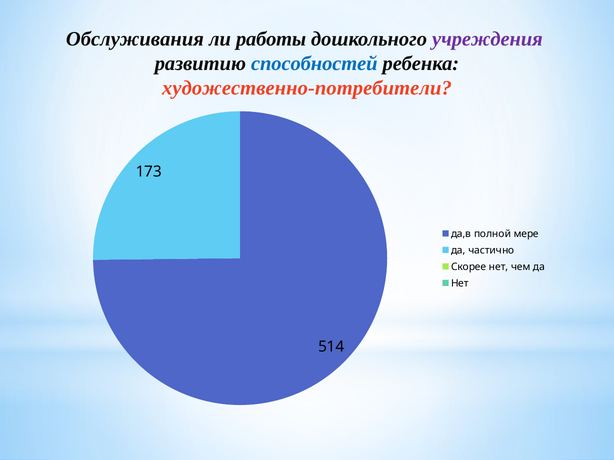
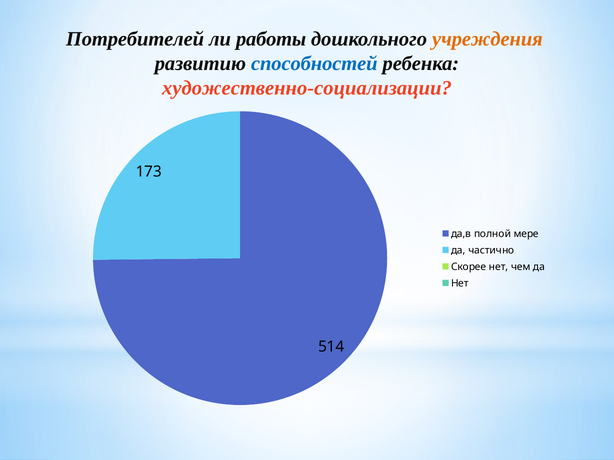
Обслуживания: Обслуживания -> Потребителей
учреждения colour: purple -> orange
художественно-потребители: художественно-потребители -> художественно-социализации
